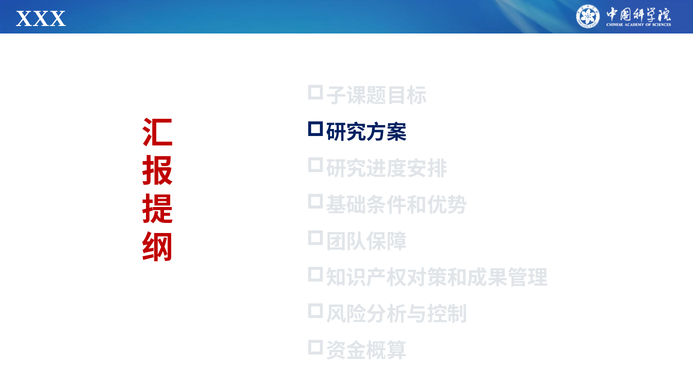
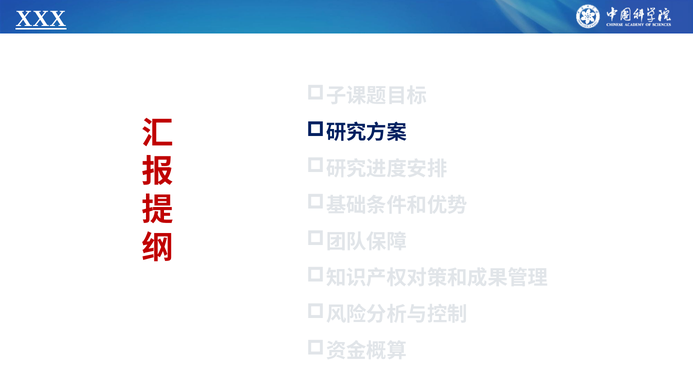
XXX underline: none -> present
